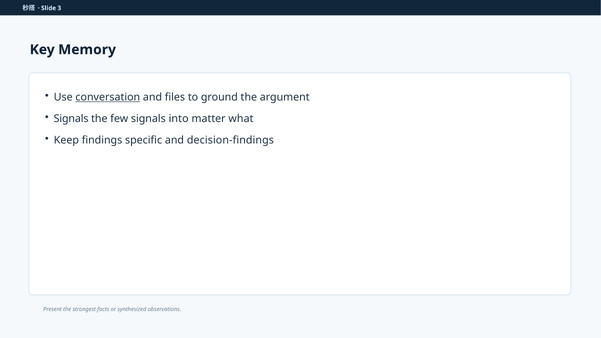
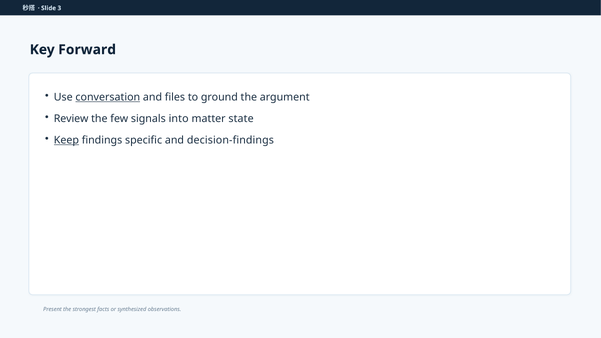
Memory: Memory -> Forward
Signals at (71, 119): Signals -> Review
what: what -> state
Keep underline: none -> present
